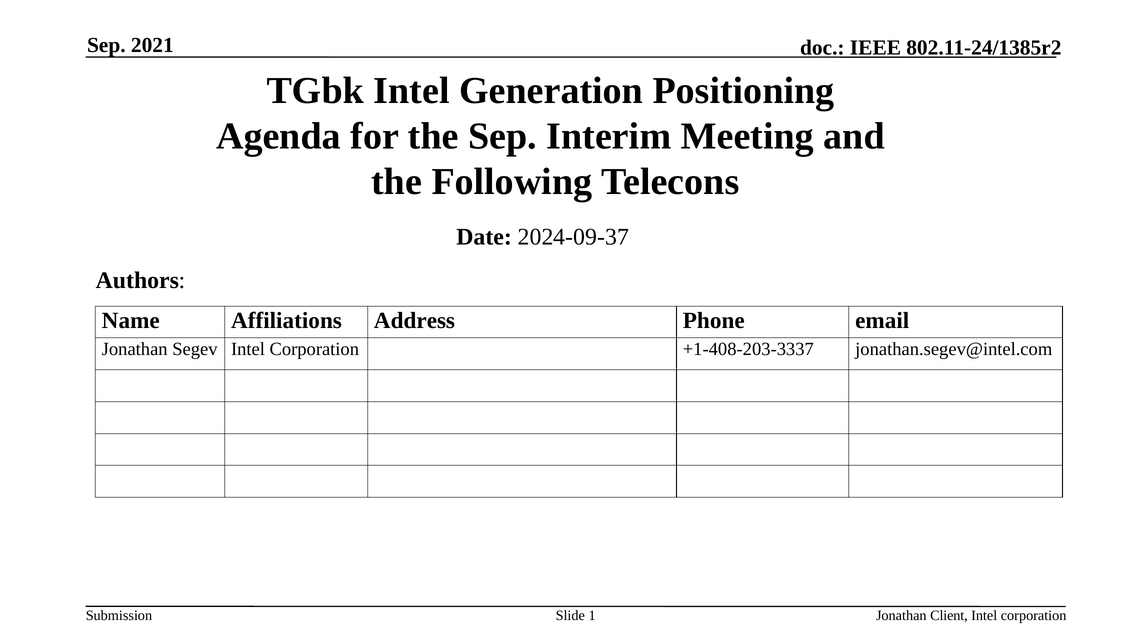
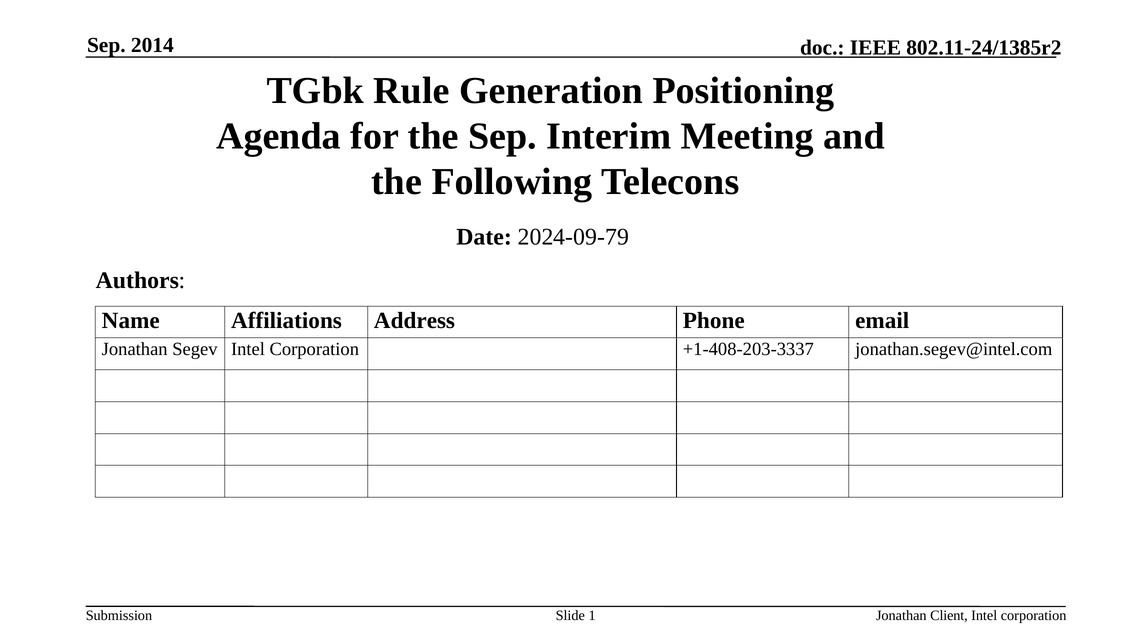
2021: 2021 -> 2014
TGbk Intel: Intel -> Rule
2024-09-37: 2024-09-37 -> 2024-09-79
